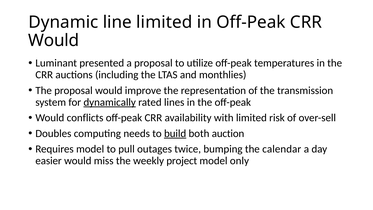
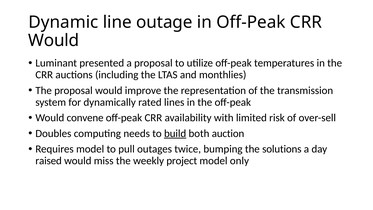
line limited: limited -> outage
dynamically underline: present -> none
conflicts: conflicts -> convene
calendar: calendar -> solutions
easier: easier -> raised
